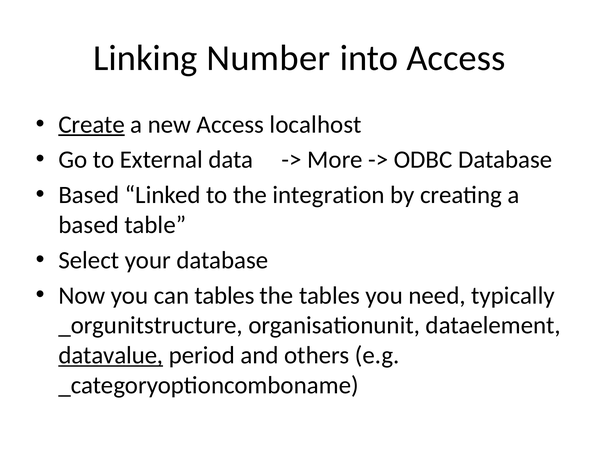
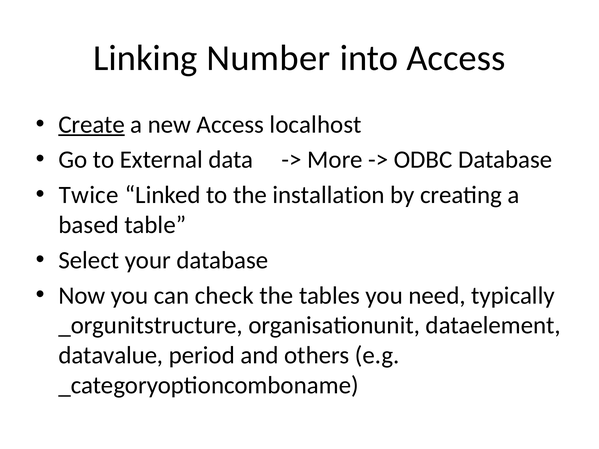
Based at (89, 195): Based -> Twice
integration: integration -> installation
can tables: tables -> check
datavalue underline: present -> none
